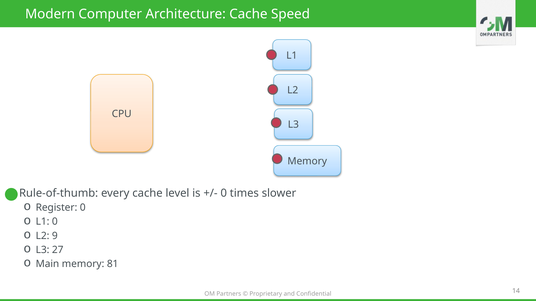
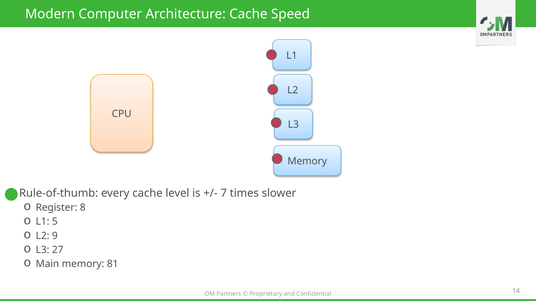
0 at (224, 193): 0 -> 7
Register 0: 0 -> 8
L1 0: 0 -> 5
